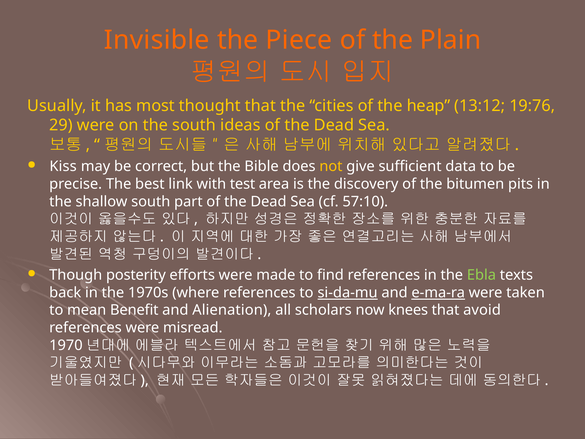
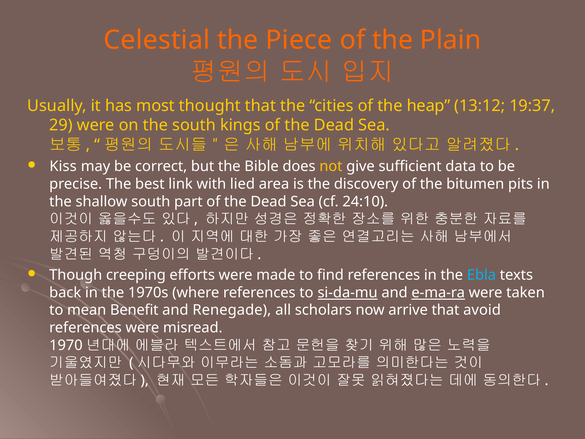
Invisible: Invisible -> Celestial
19:76: 19:76 -> 19:37
ideas: ideas -> kings
test: test -> lied
57:10: 57:10 -> 24:10
posterity: posterity -> creeping
Ebla colour: light green -> light blue
Alienation: Alienation -> Renegade
knees: knees -> arrive
